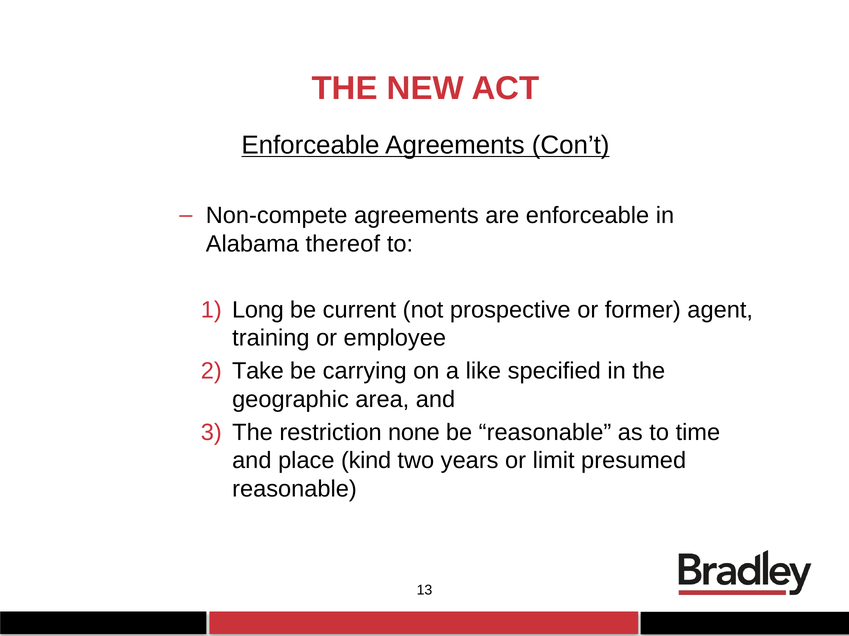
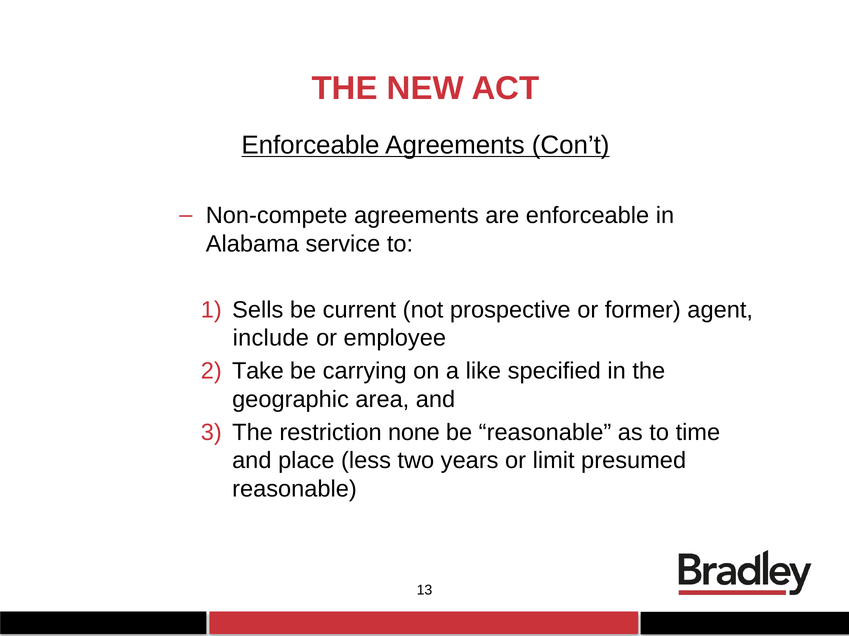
thereof: thereof -> service
Long: Long -> Sells
training: training -> include
kind: kind -> less
